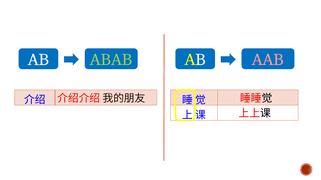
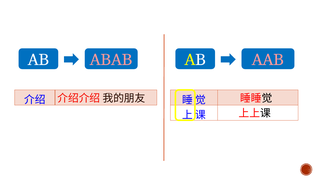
ABAB colour: light green -> pink
